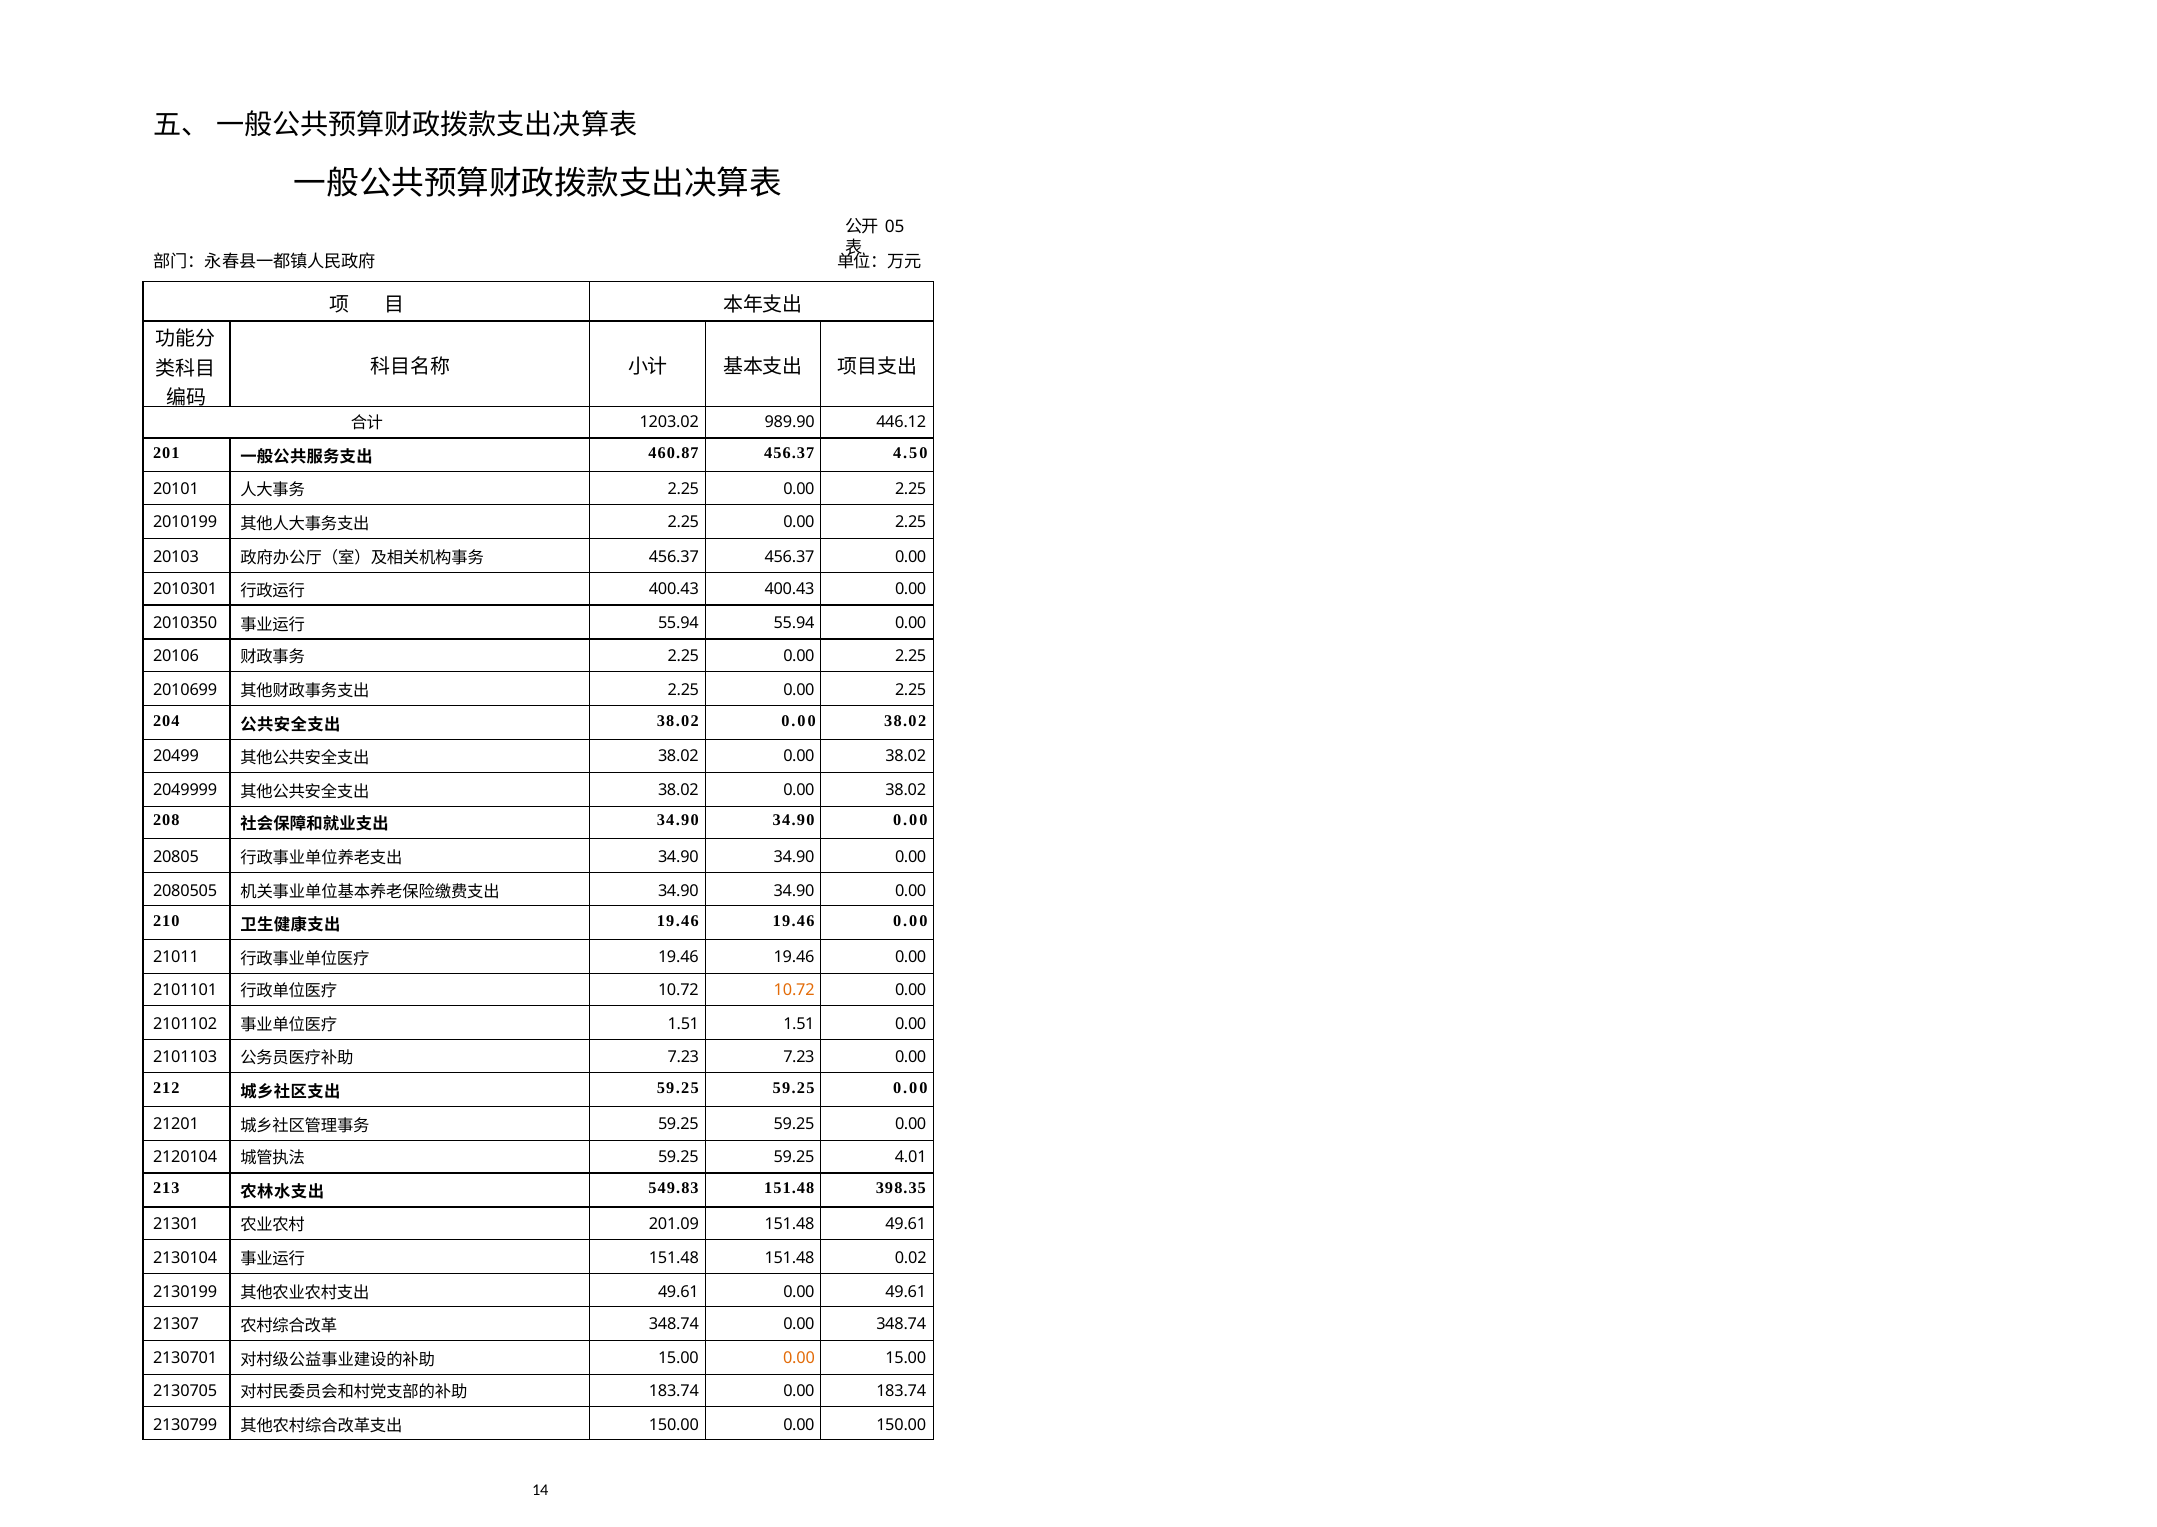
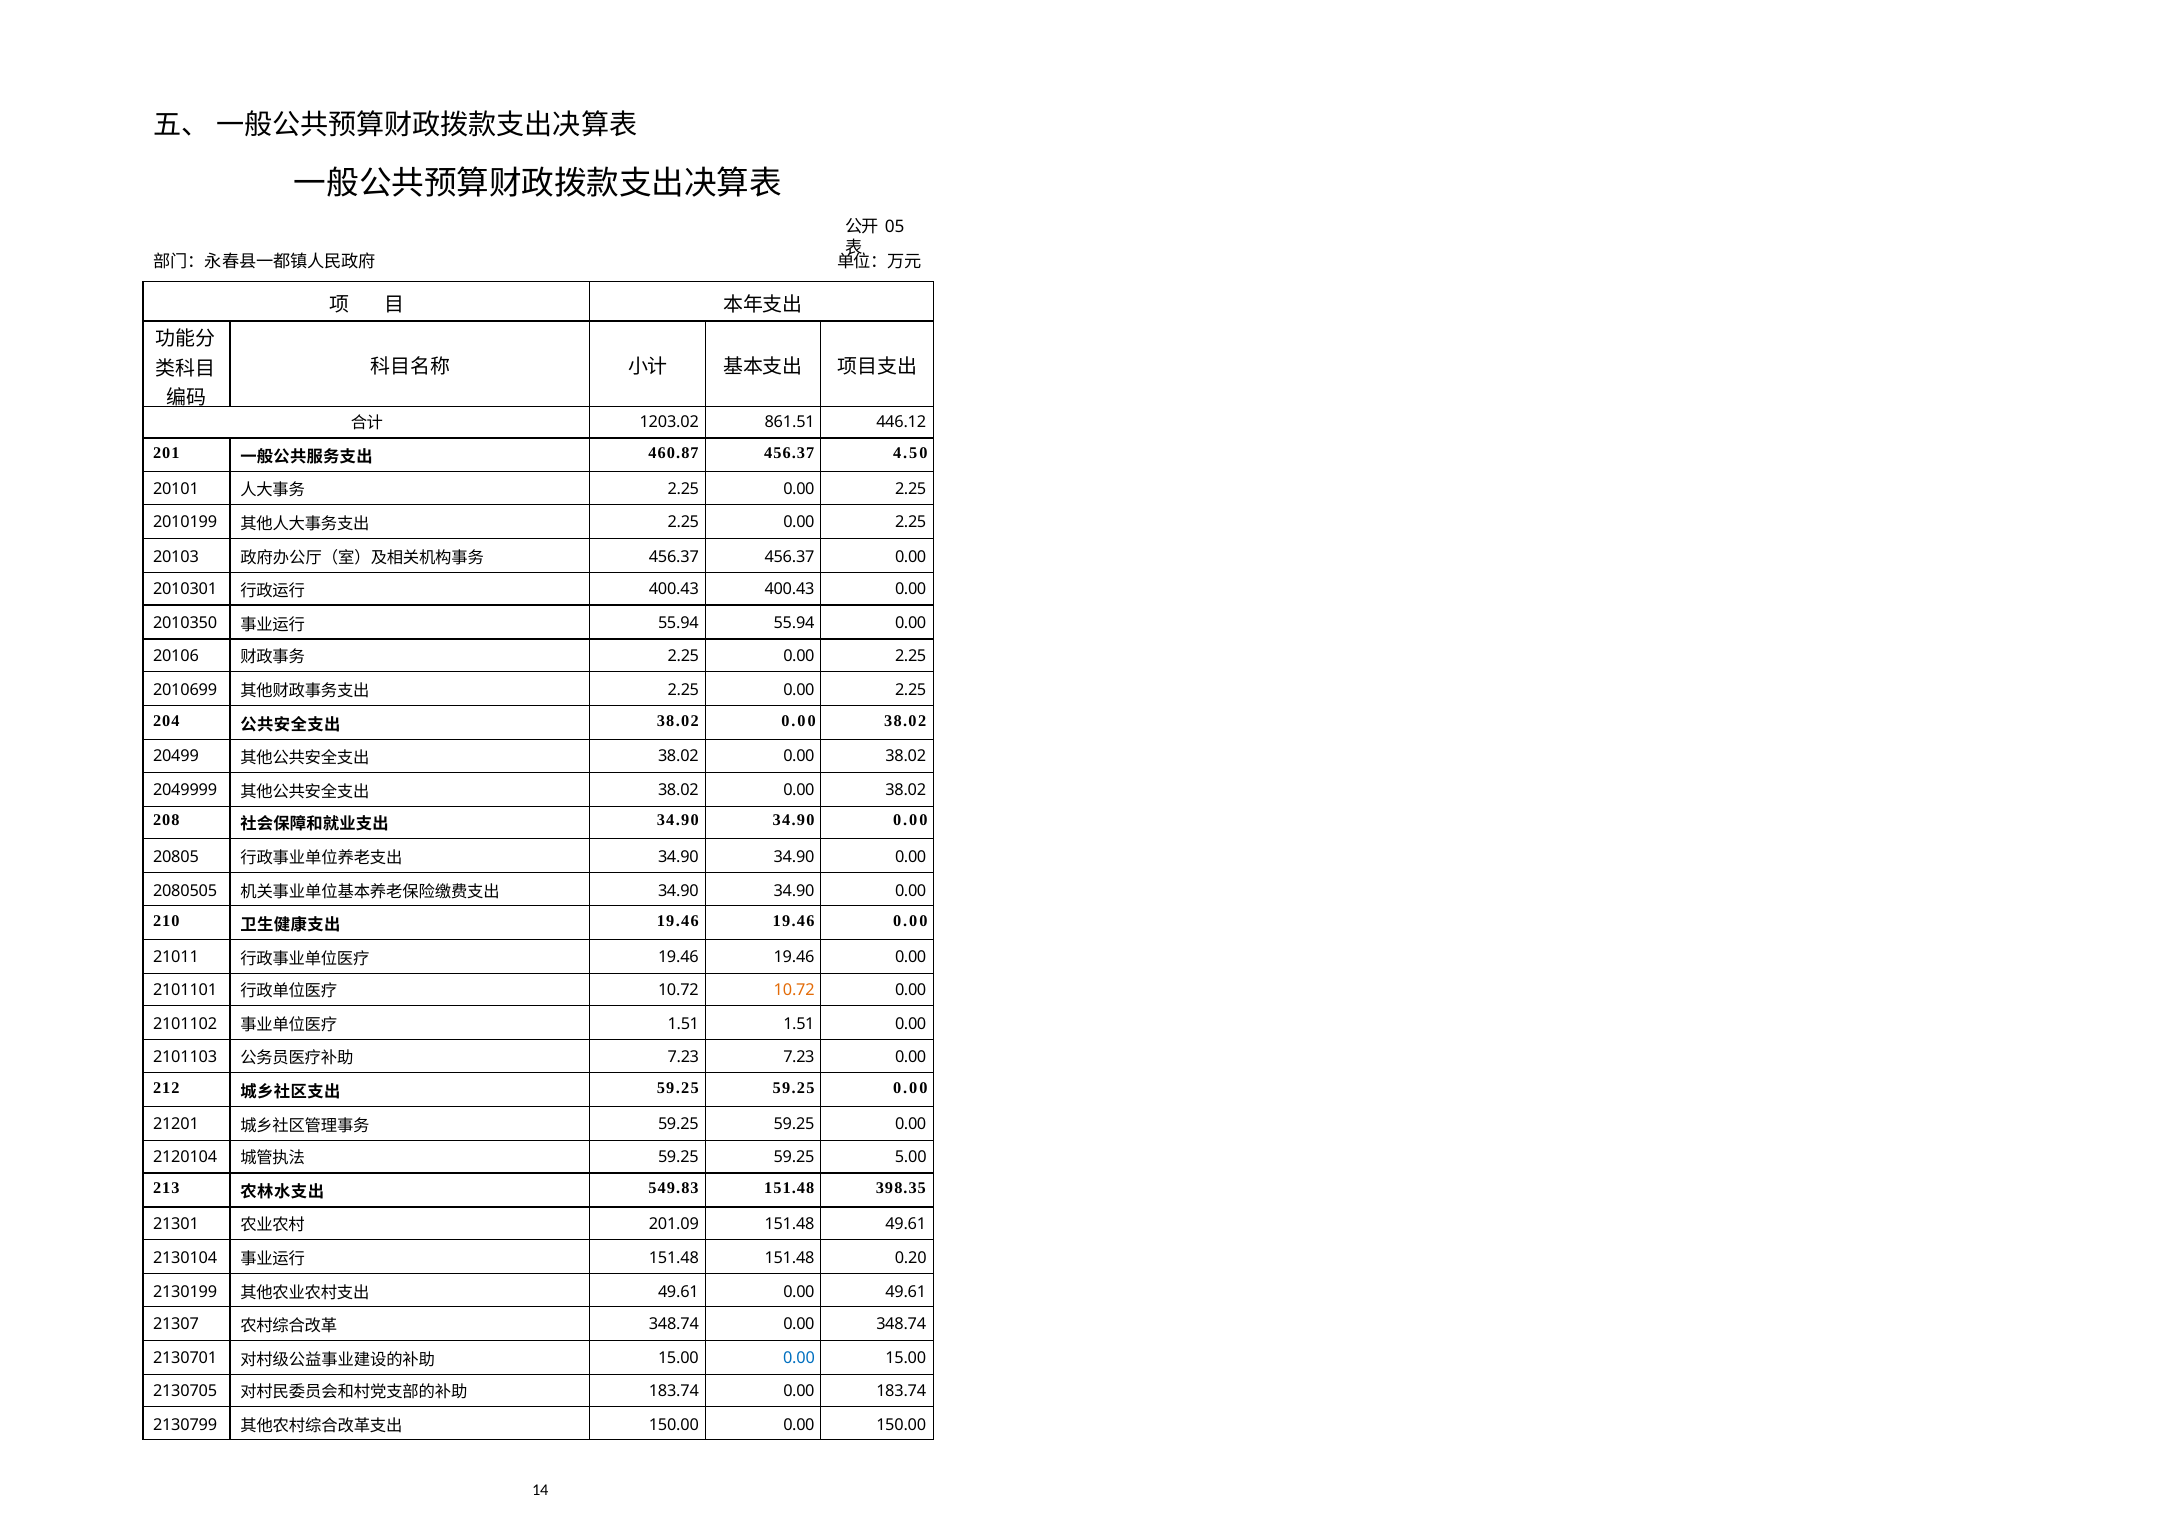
989.90: 989.90 -> 861.51
4.01: 4.01 -> 5.00
0.02: 0.02 -> 0.20
0.00 at (799, 1358) colour: orange -> blue
